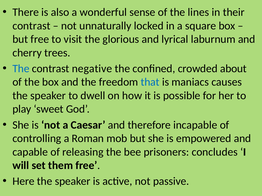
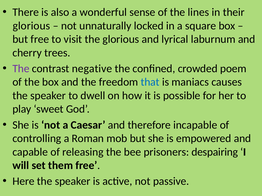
contrast at (31, 26): contrast -> glorious
The at (21, 69) colour: blue -> purple
about: about -> poem
concludes: concludes -> despairing
